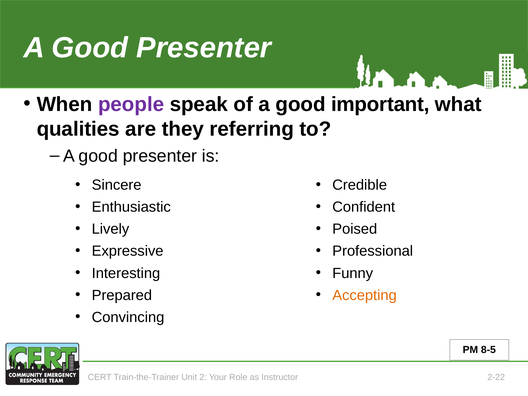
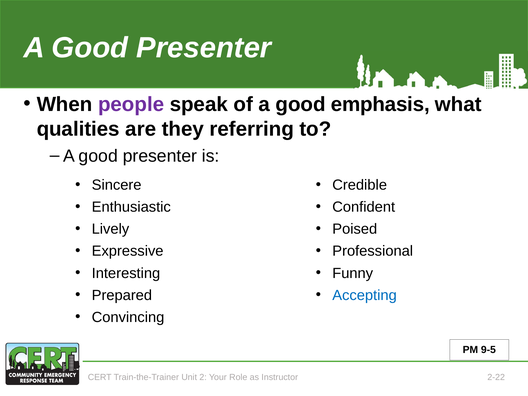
important: important -> emphasis
Accepting colour: orange -> blue
8-5: 8-5 -> 9-5
